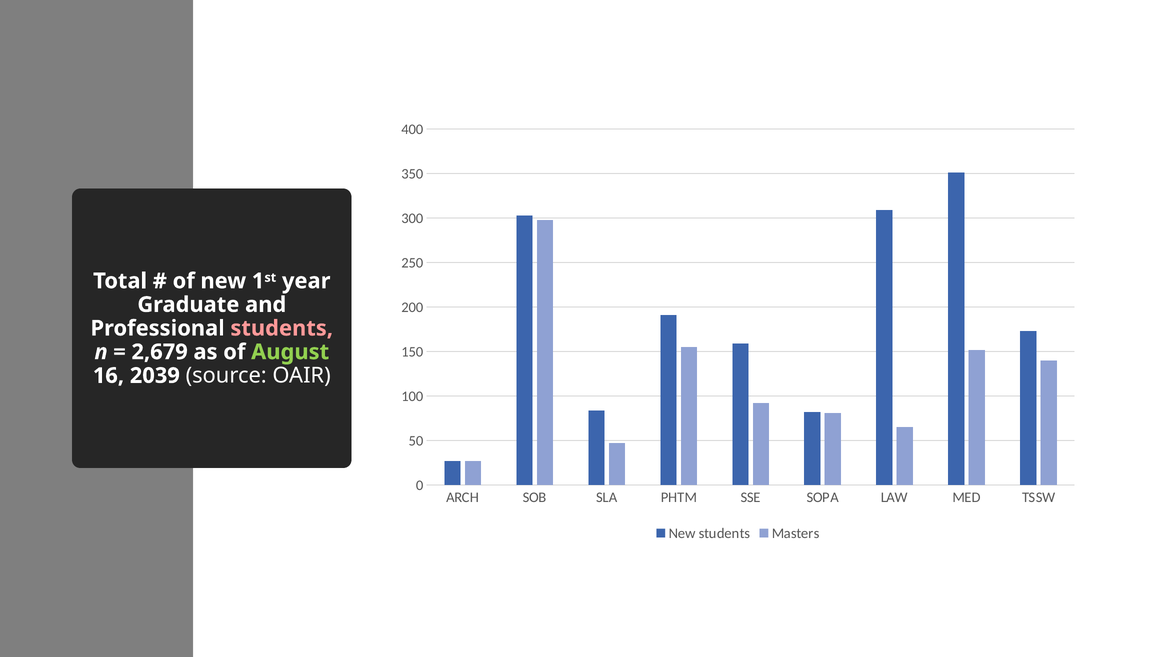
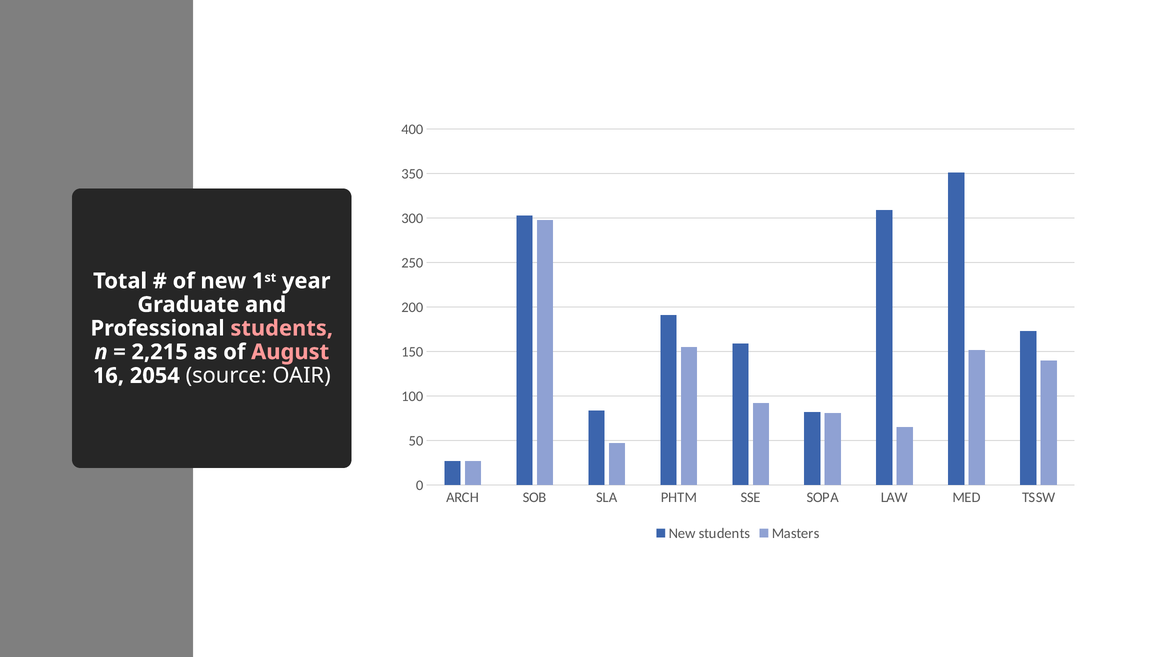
2,679: 2,679 -> 2,215
August colour: light green -> pink
2039: 2039 -> 2054
